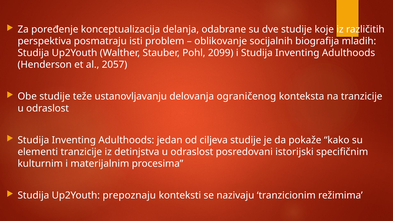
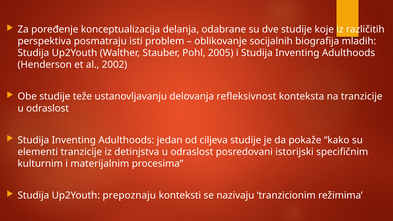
2099: 2099 -> 2005
2057: 2057 -> 2002
ograničenog: ograničenog -> refleksivnost
